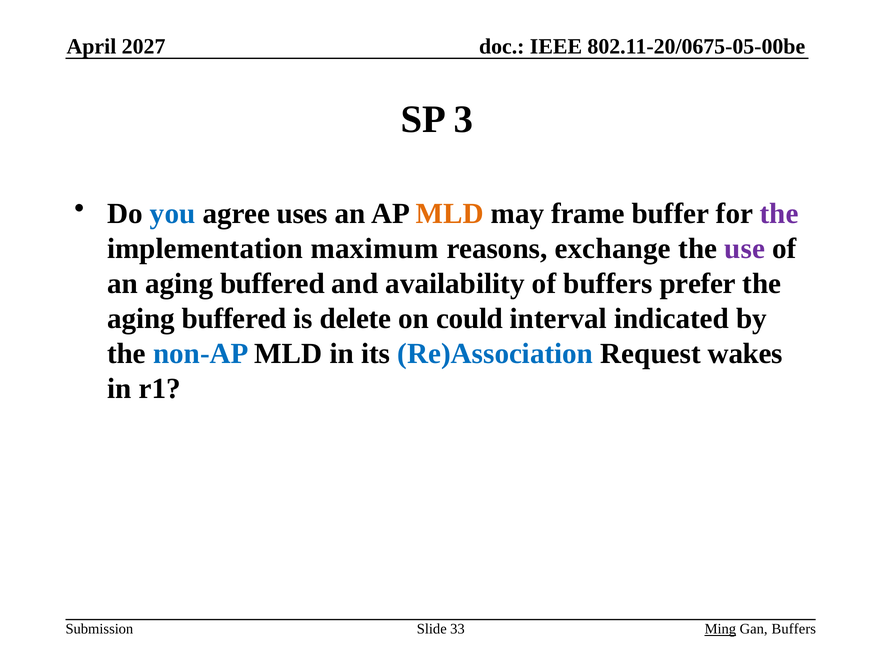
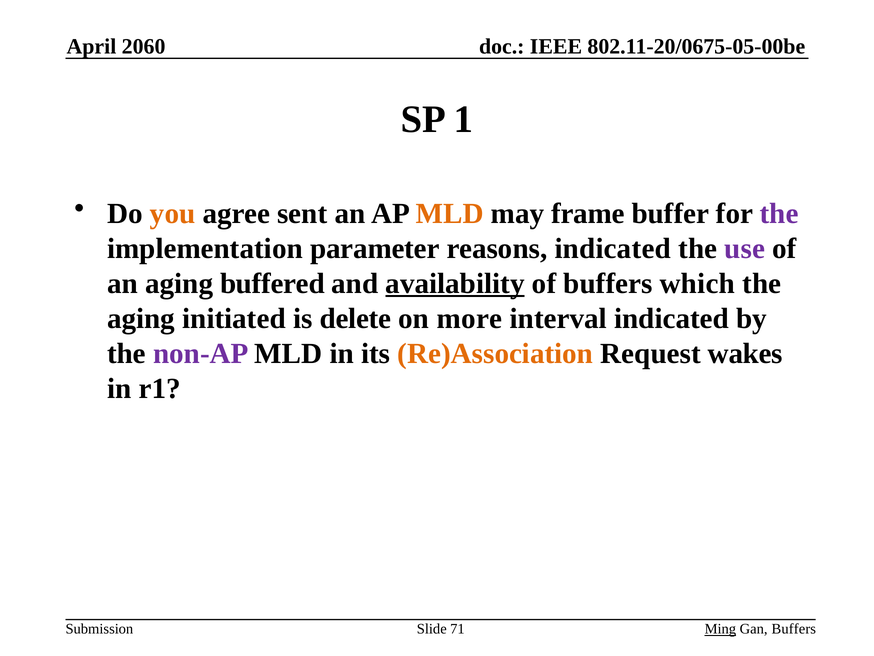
2027: 2027 -> 2060
3: 3 -> 1
you colour: blue -> orange
uses: uses -> sent
maximum: maximum -> parameter
reasons exchange: exchange -> indicated
availability underline: none -> present
prefer: prefer -> which
buffered at (234, 318): buffered -> initiated
could: could -> more
non-AP colour: blue -> purple
Re)Association colour: blue -> orange
33: 33 -> 71
